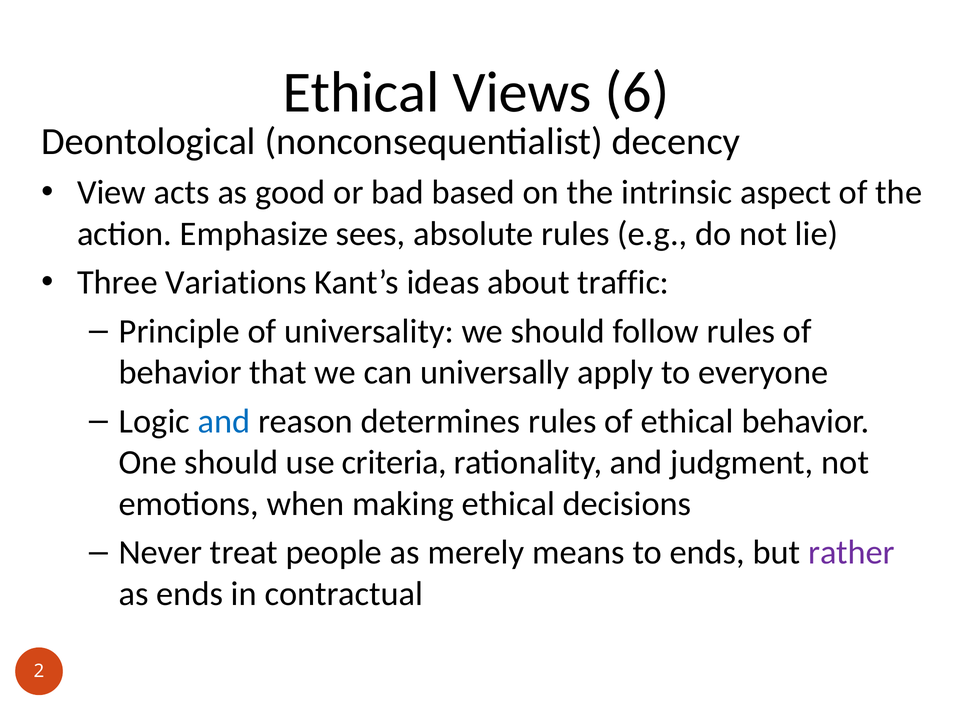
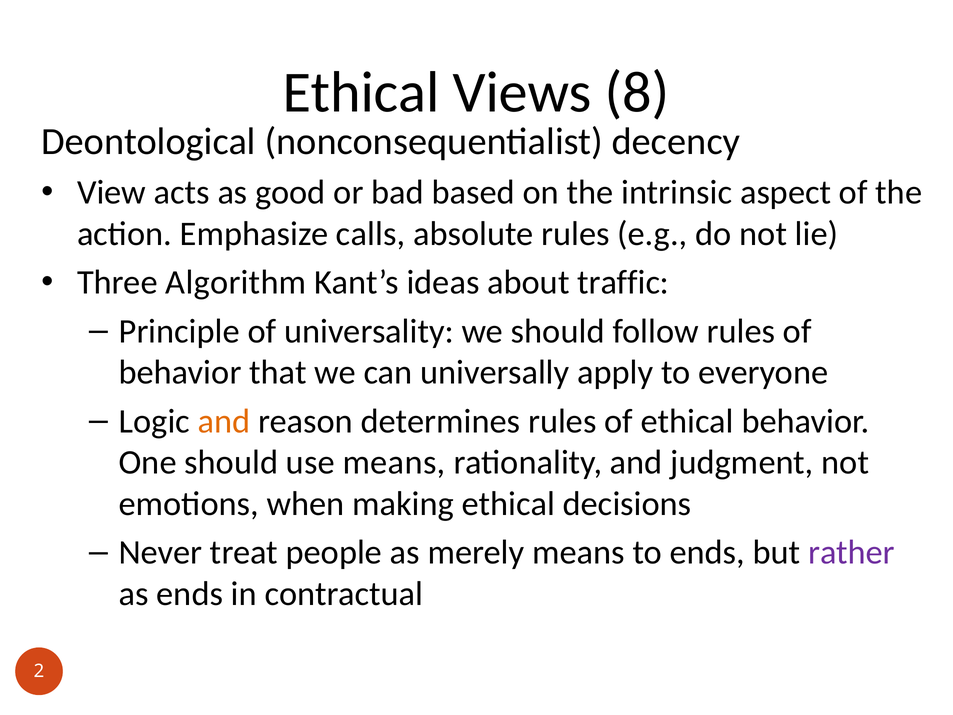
6: 6 -> 8
sees: sees -> calls
Variations: Variations -> Algorithm
and at (224, 421) colour: blue -> orange
use criteria: criteria -> means
